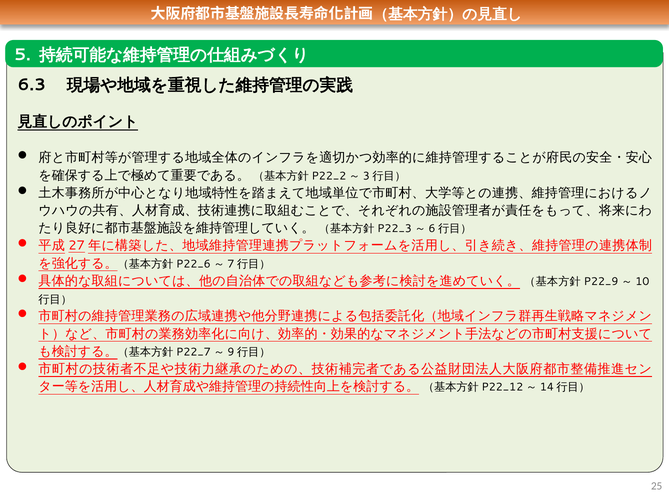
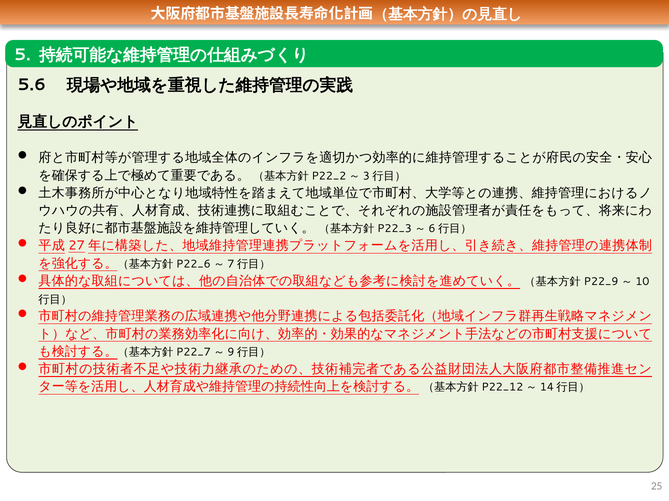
6.3: 6.3 -> 5.6
